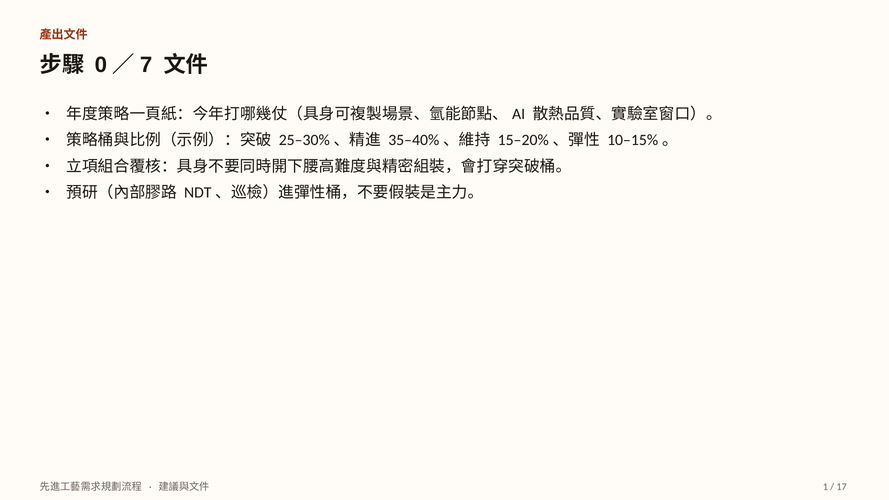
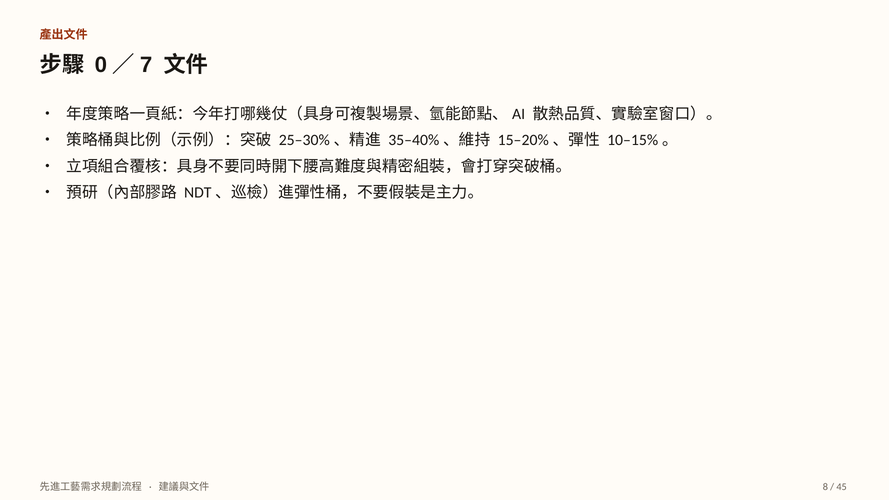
1: 1 -> 8
17: 17 -> 45
